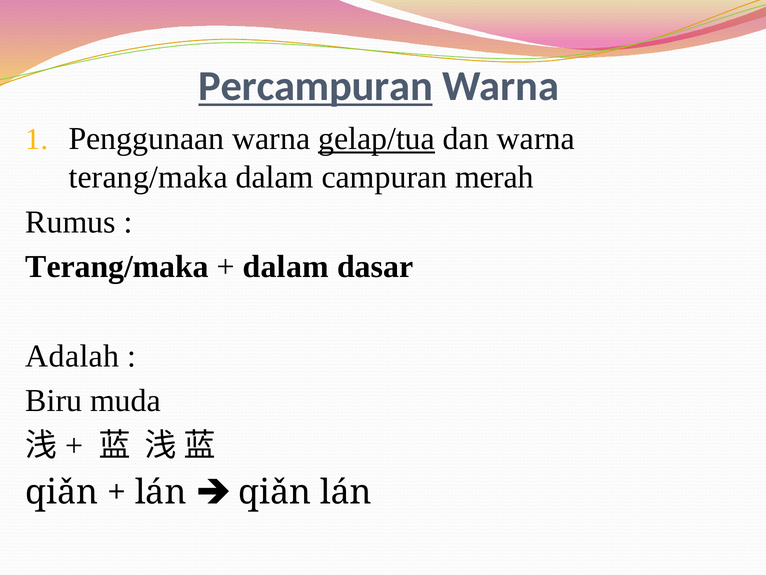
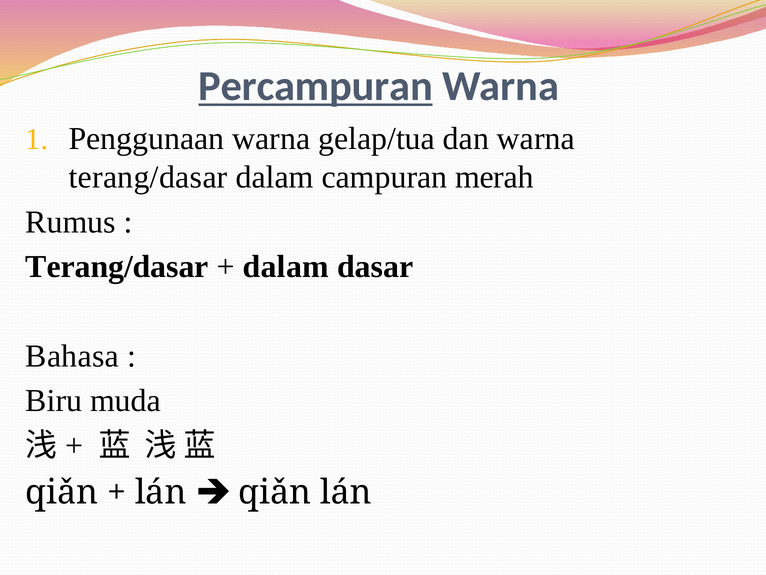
gelap/tua underline: present -> none
terang/maka at (148, 177): terang/maka -> terang/dasar
Terang/maka at (117, 267): Terang/maka -> Terang/dasar
Adalah: Adalah -> Bahasa
